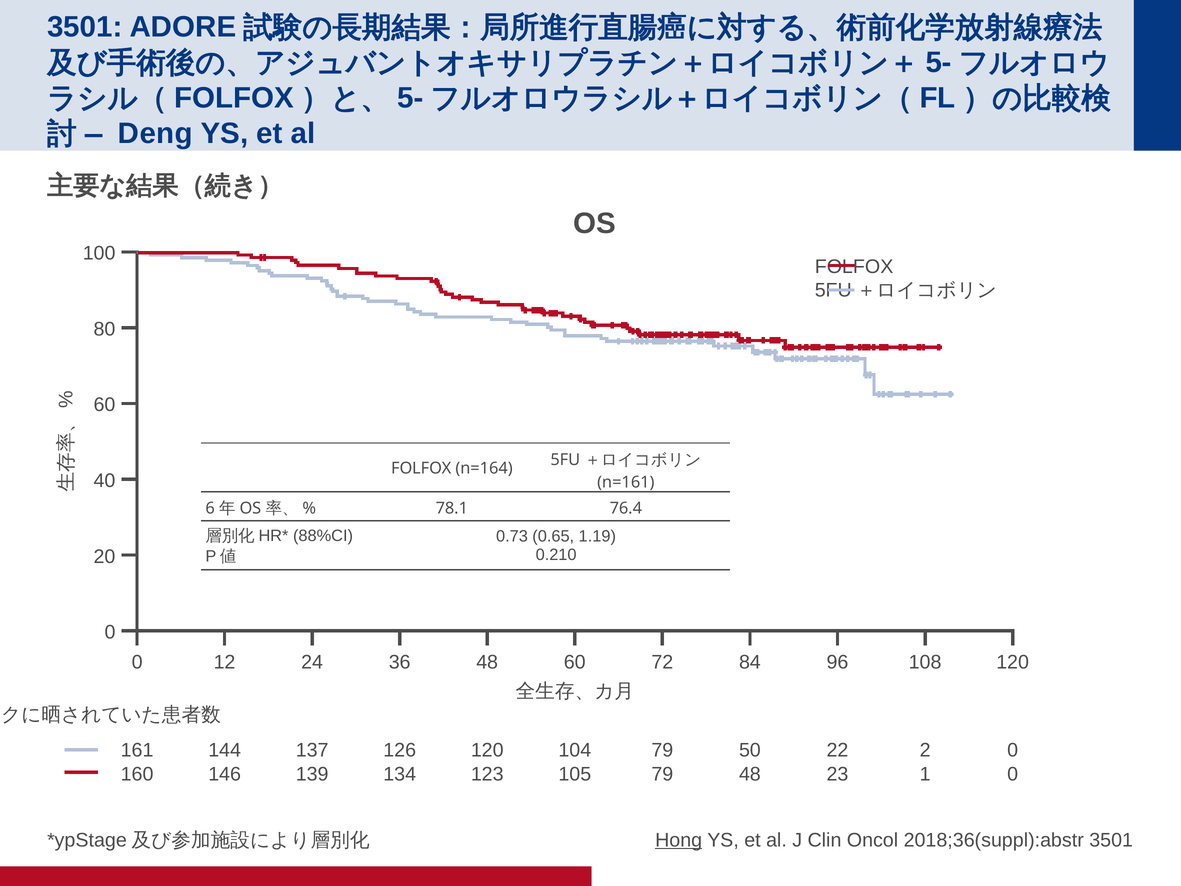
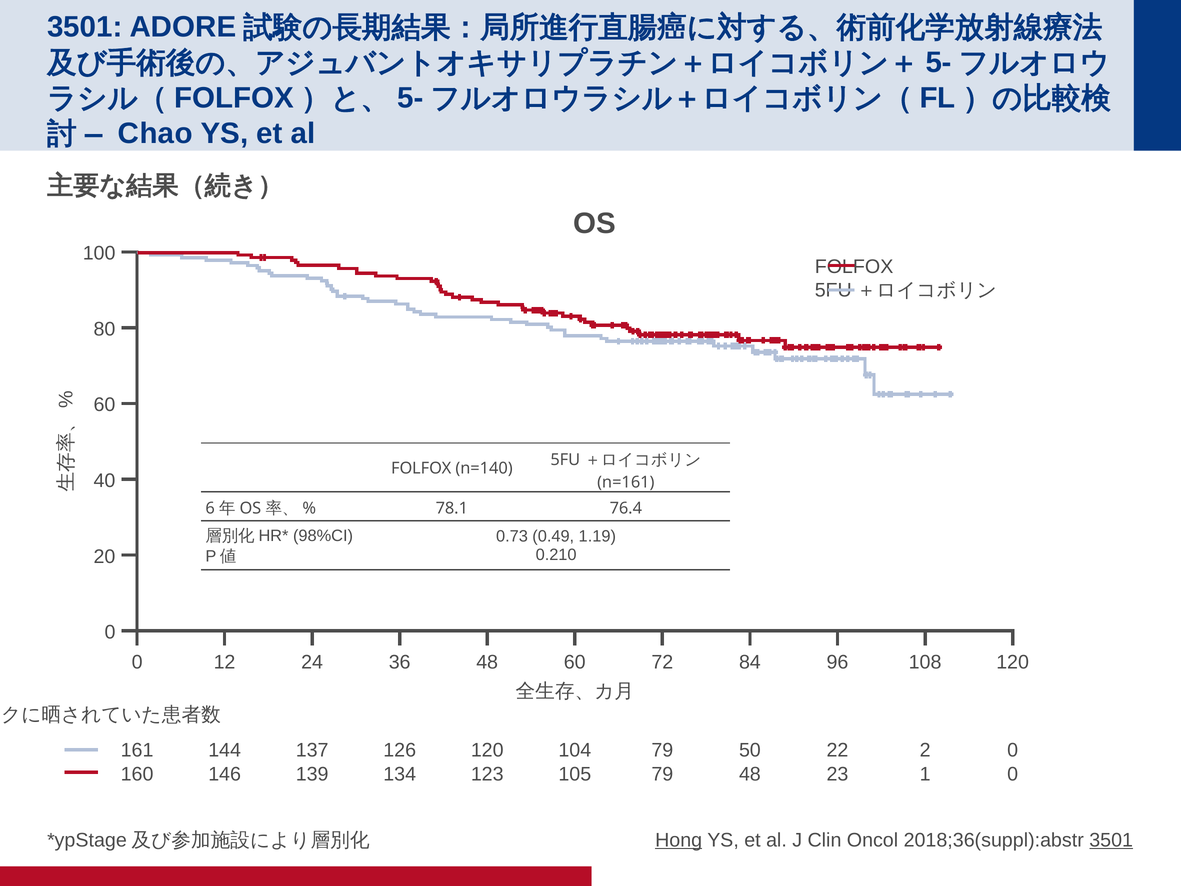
Deng: Deng -> Chao
n=164: n=164 -> n=140
88%CI: 88%CI -> 98%CI
0.65: 0.65 -> 0.49
3501 at (1111, 840) underline: none -> present
